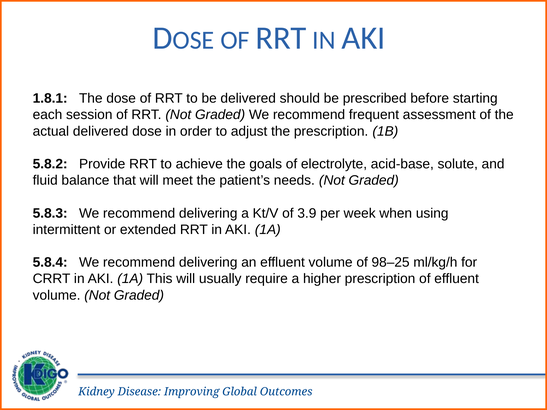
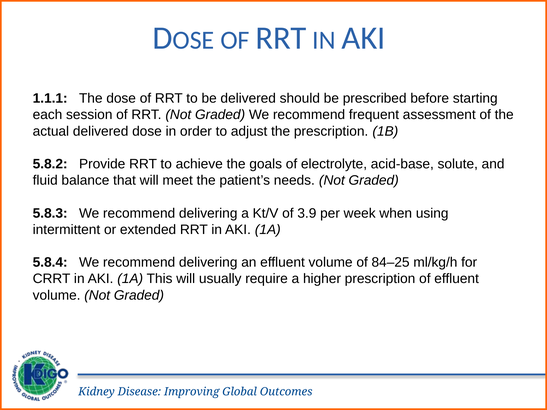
1.8.1: 1.8.1 -> 1.1.1
98–25: 98–25 -> 84–25
